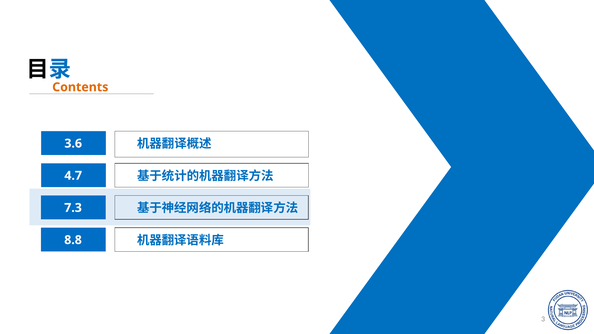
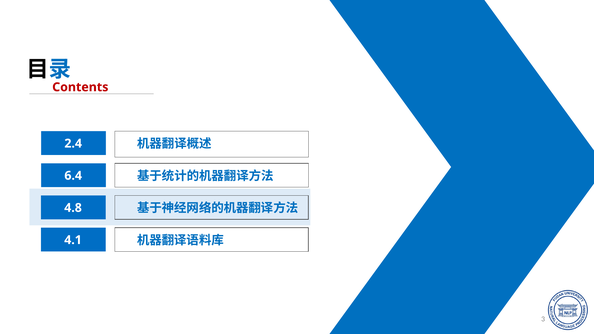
Contents colour: orange -> red
3.6: 3.6 -> 2.4
4.7: 4.7 -> 6.4
7.3: 7.3 -> 4.8
8.8: 8.8 -> 4.1
